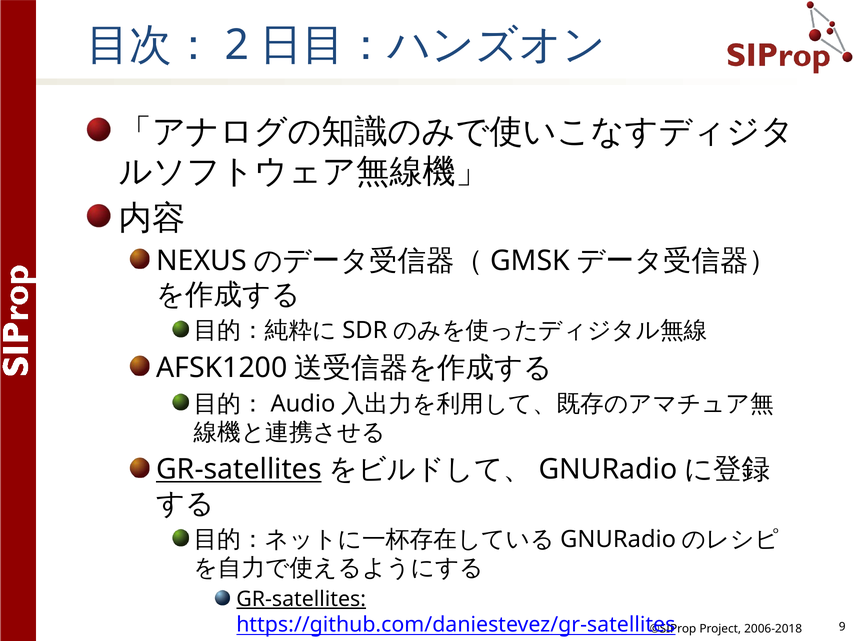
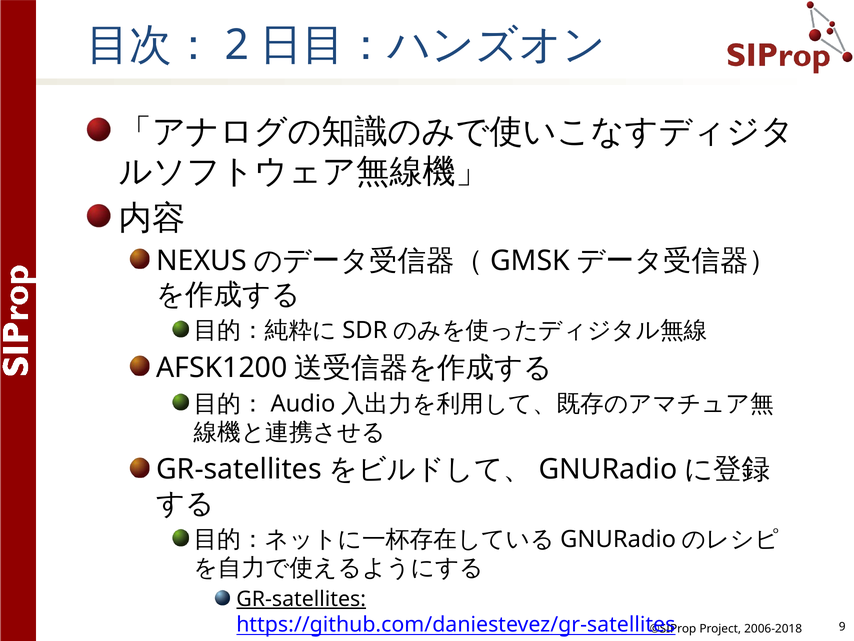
GR-satellites at (239, 469) underline: present -> none
